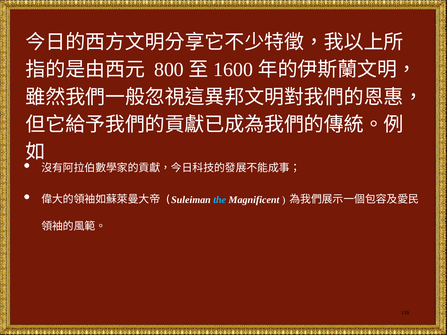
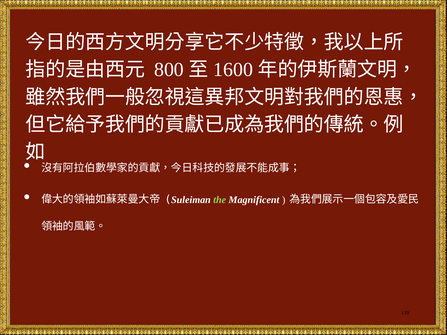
the colour: light blue -> light green
